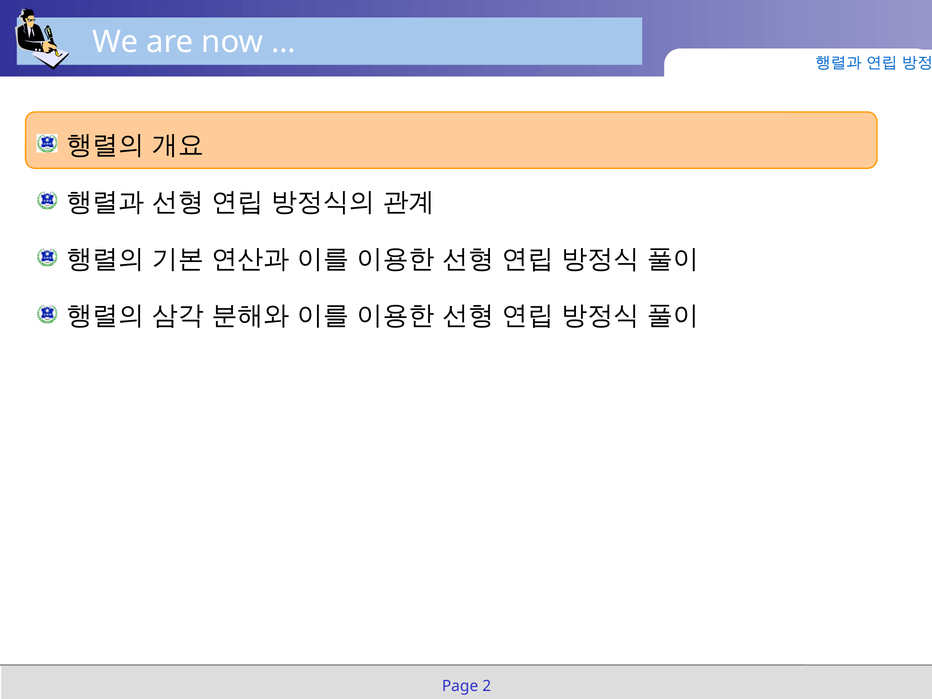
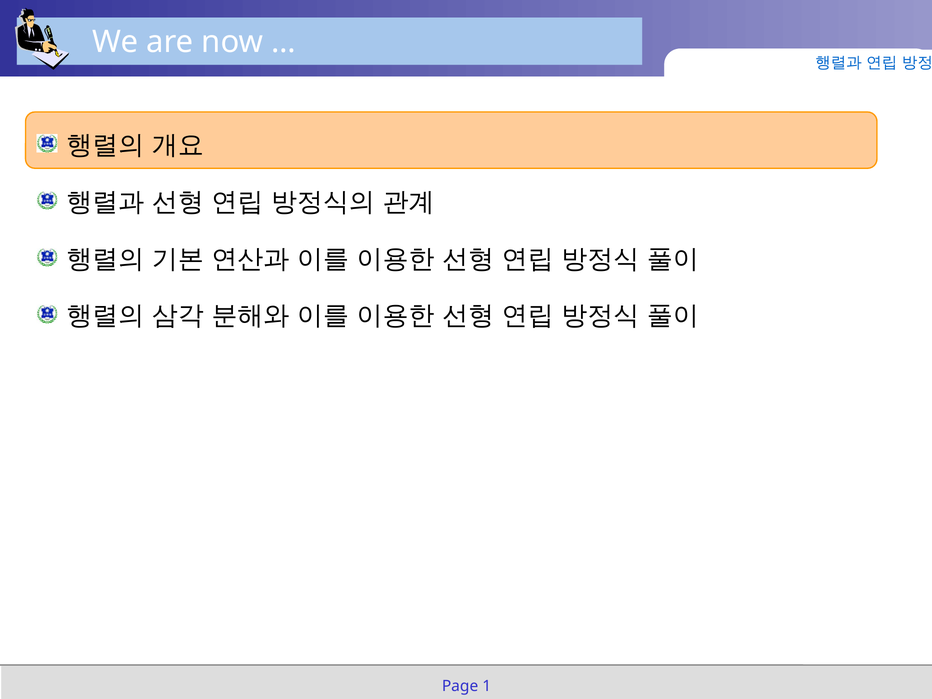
2: 2 -> 1
